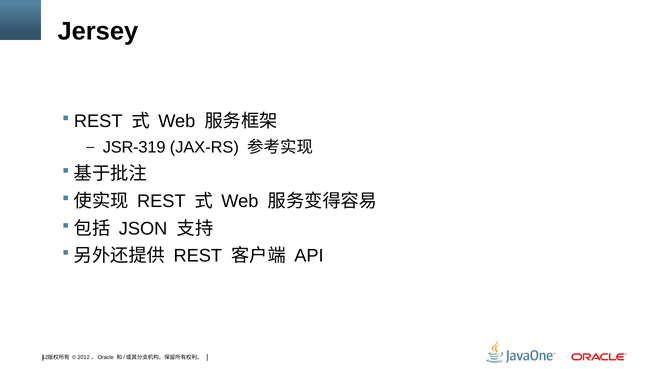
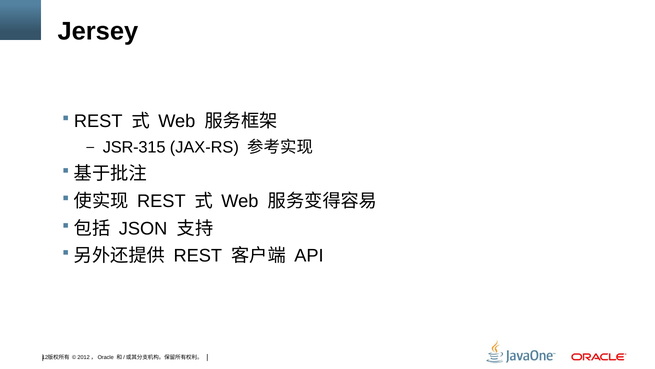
JSR-319: JSR-319 -> JSR-315
